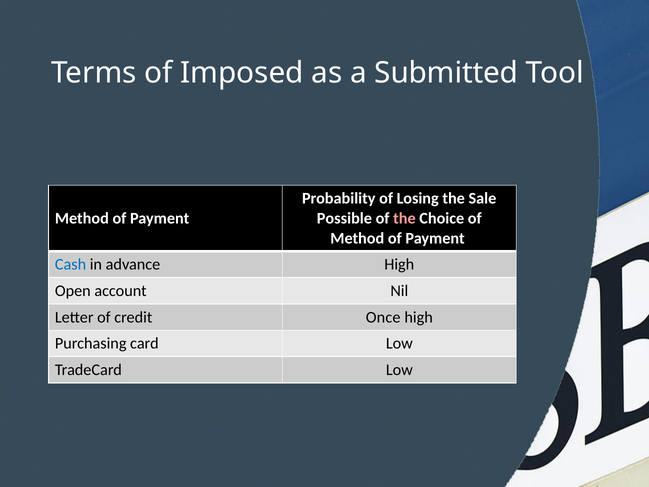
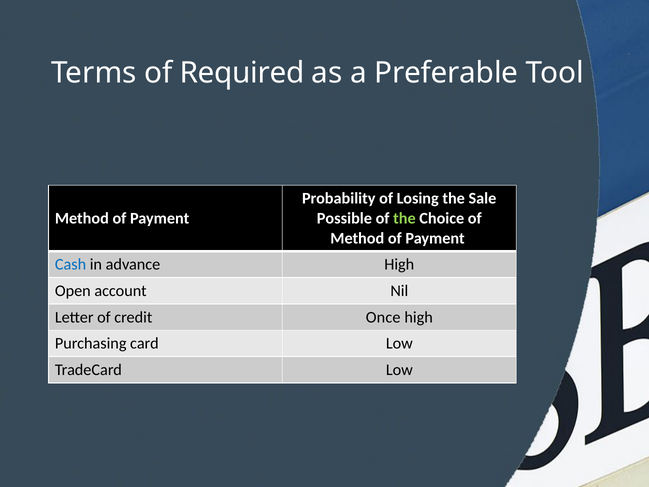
Imposed: Imposed -> Required
Submitted: Submitted -> Preferable
the at (404, 218) colour: pink -> light green
